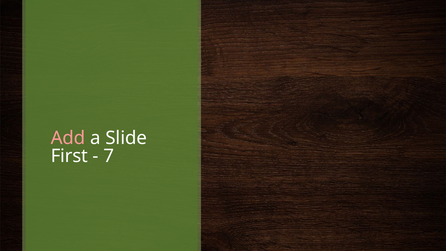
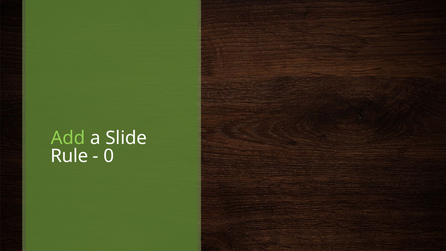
Add colour: pink -> light green
First: First -> Rule
7: 7 -> 0
